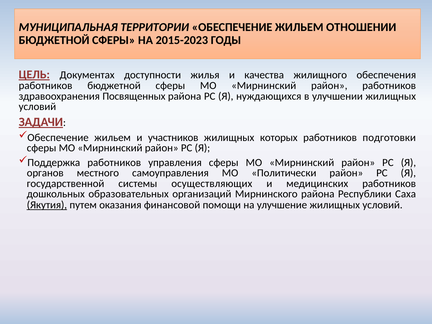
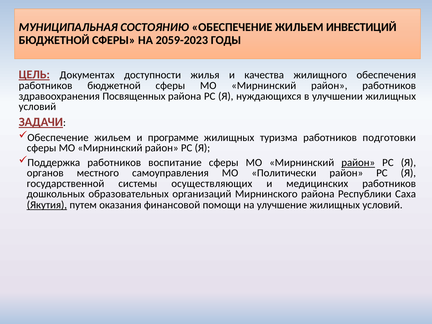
ТЕРРИТОРИИ: ТЕРРИТОРИИ -> СОСТОЯНИЮ
ОТНОШЕНИИ: ОТНОШЕНИИ -> ИНВЕСТИЦИЙ
2015-2023: 2015-2023 -> 2059-2023
участников: участников -> программе
которых: которых -> туризма
управления: управления -> воспитание
район at (358, 163) underline: none -> present
